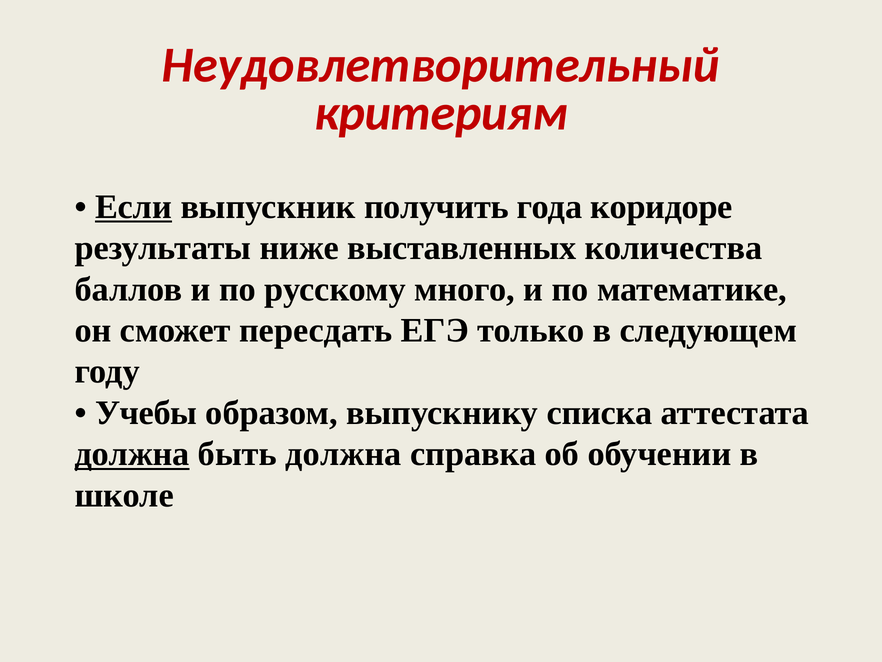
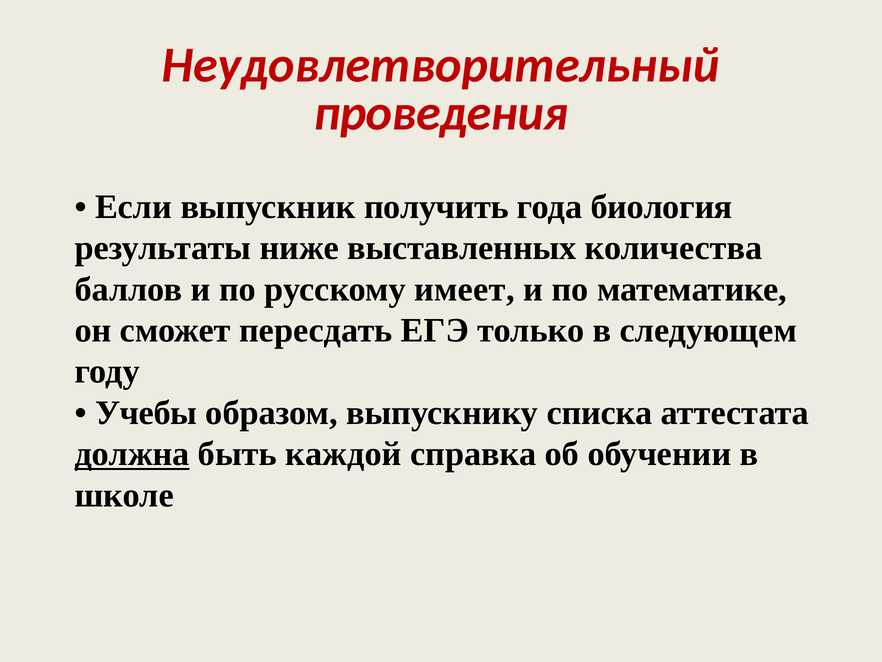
критериям: критериям -> проведения
Если underline: present -> none
коридоре: коридоре -> биология
много: много -> имеет
быть должна: должна -> каждой
